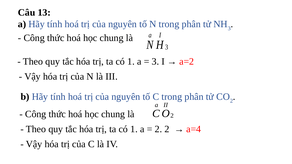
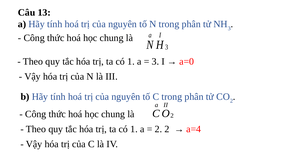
a=2: a=2 -> a=0
